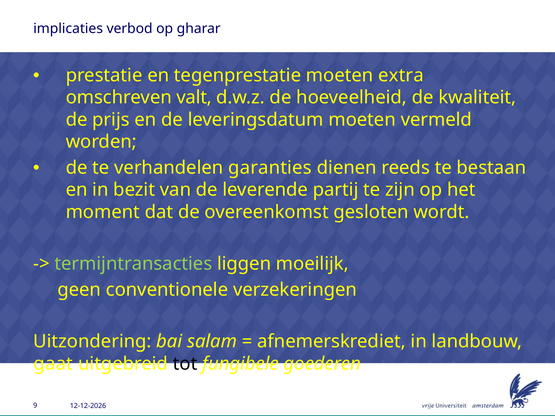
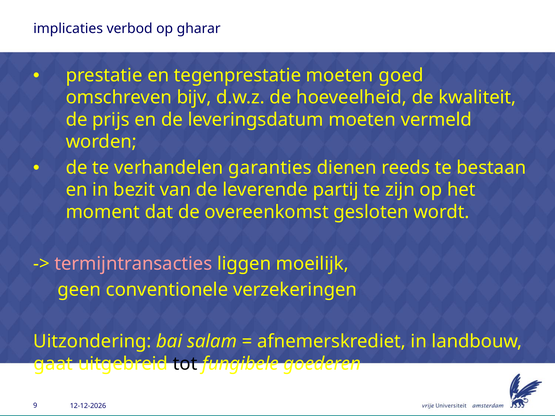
extra: extra -> goed
valt: valt -> bijv
termijntransacties colour: light green -> pink
